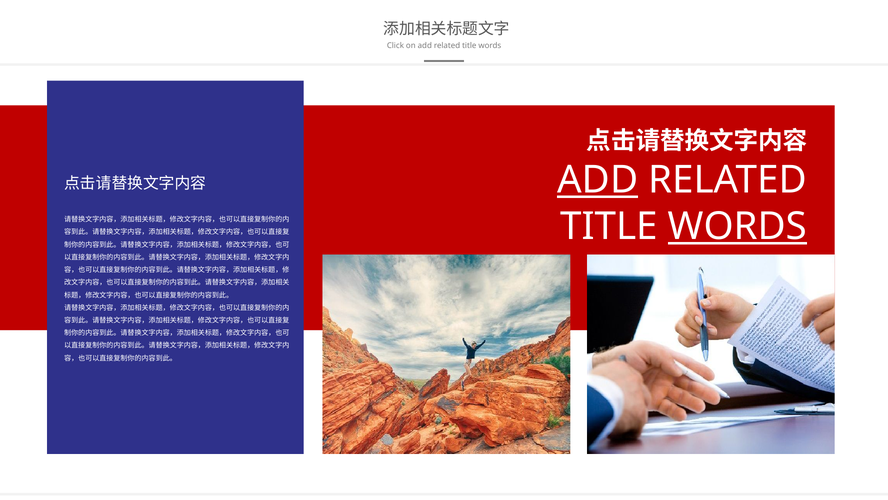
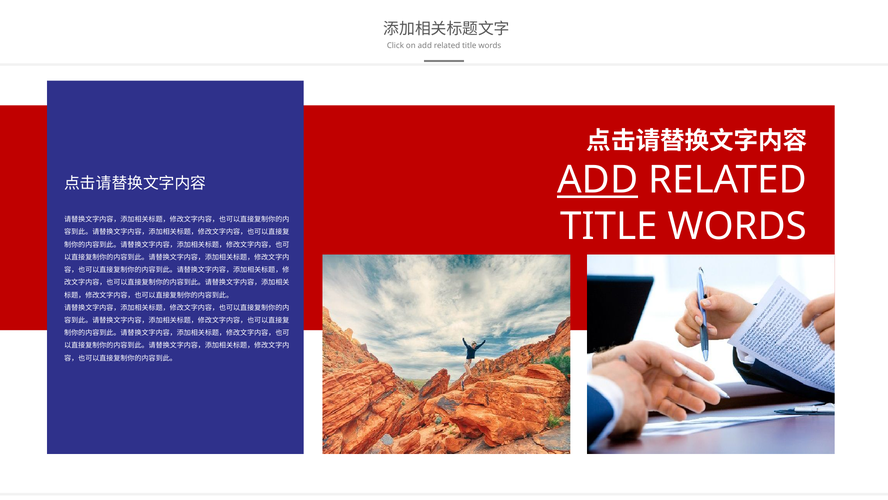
WORDS at (738, 226) underline: present -> none
